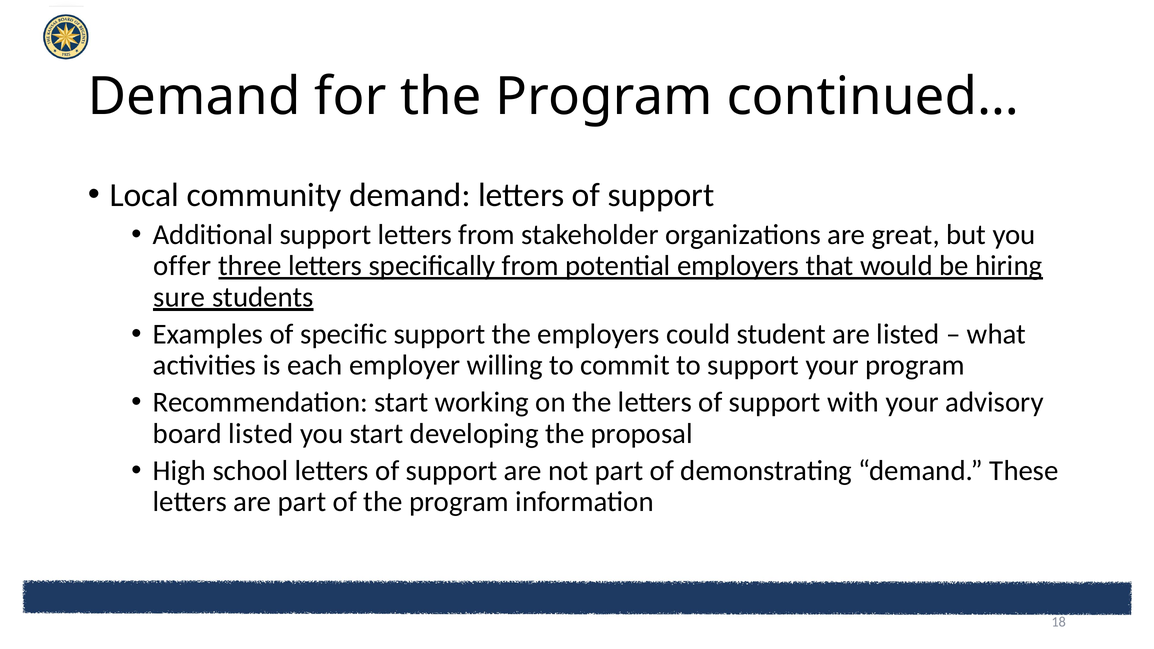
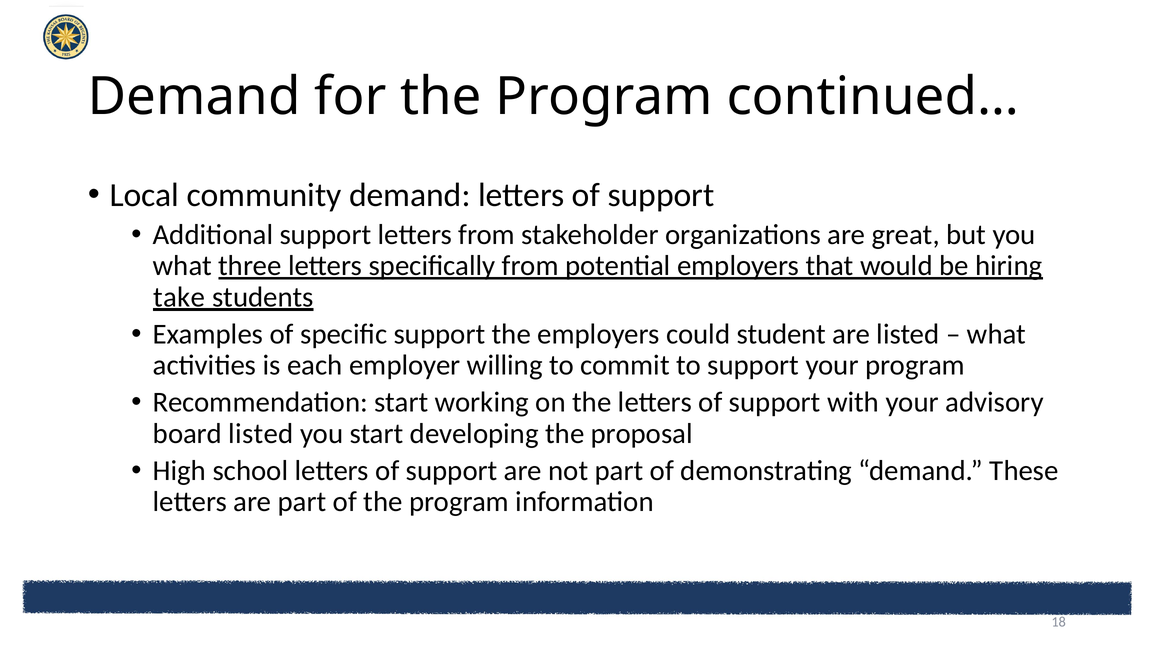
offer at (182, 266): offer -> what
sure: sure -> take
